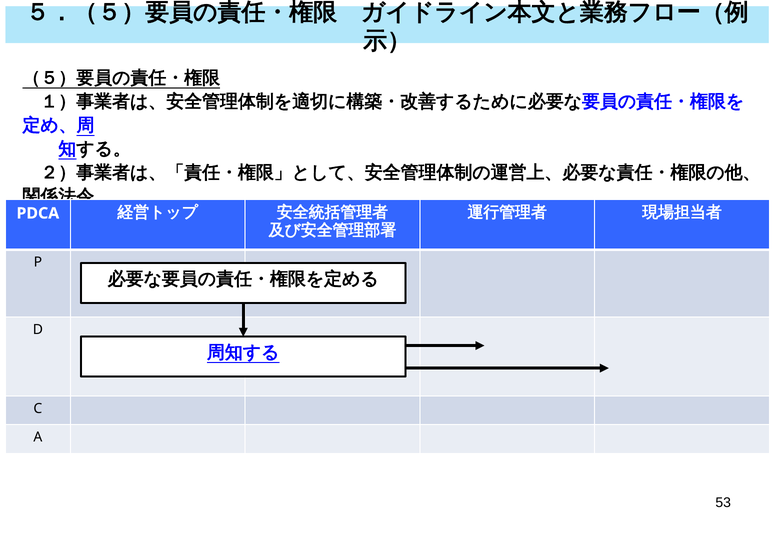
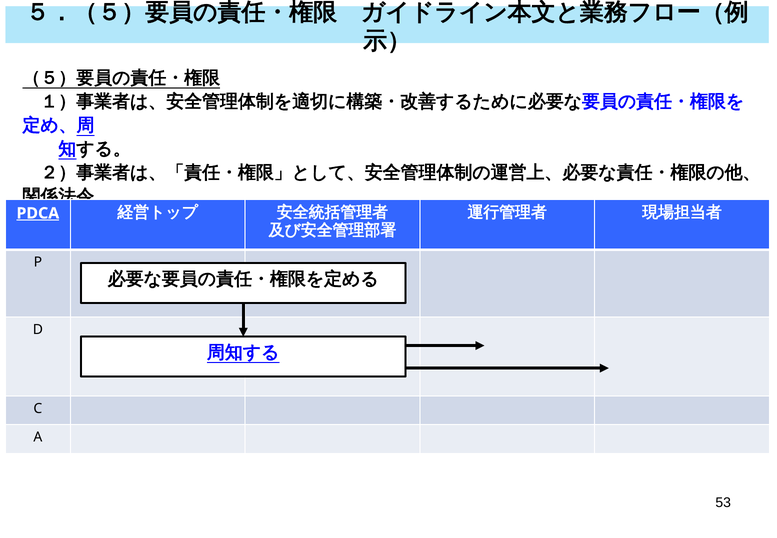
PDCA underline: none -> present
